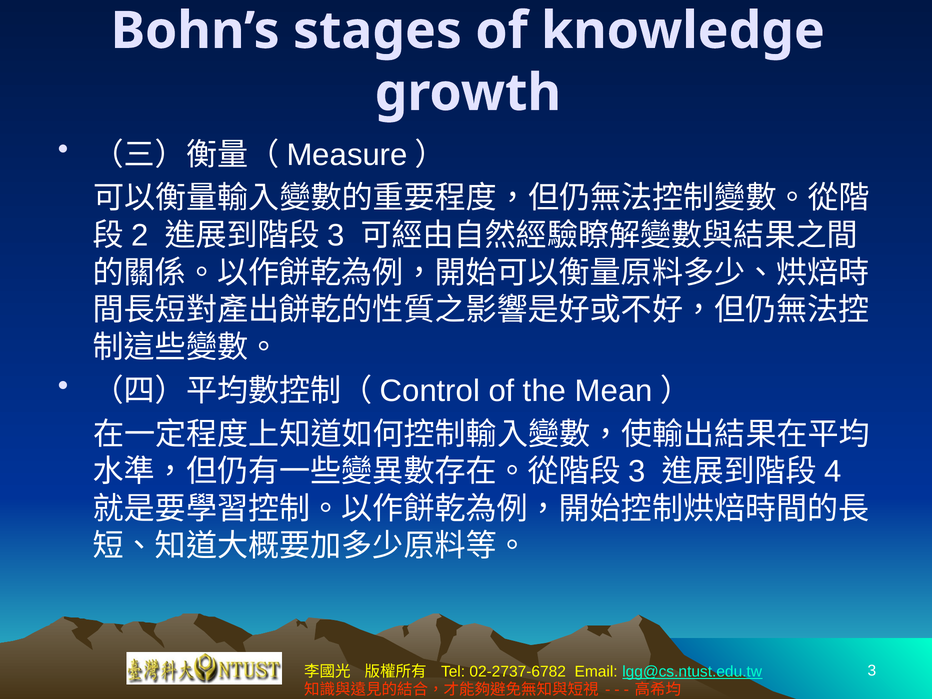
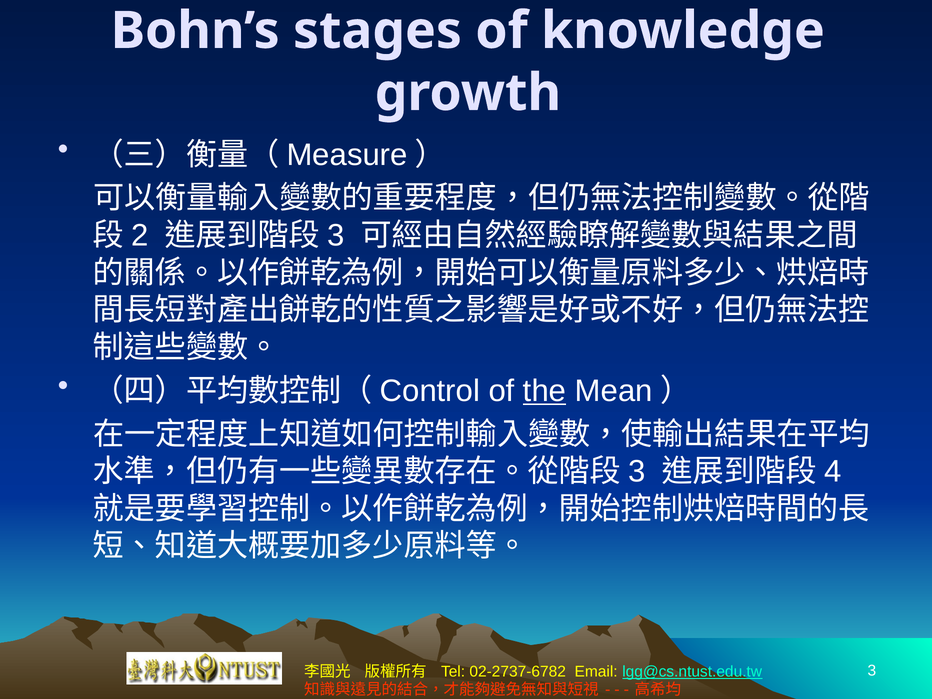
the underline: none -> present
